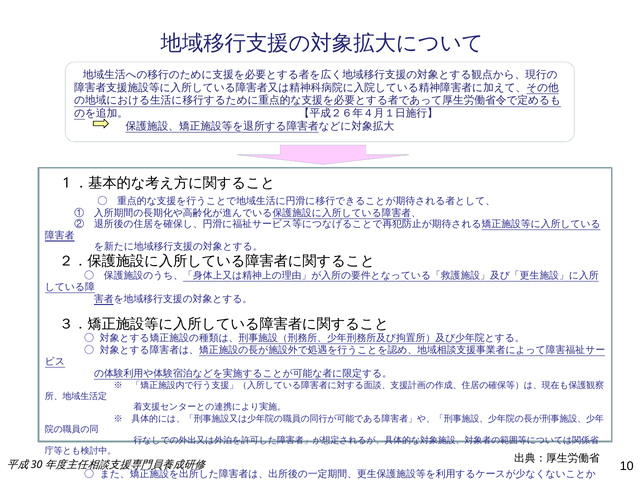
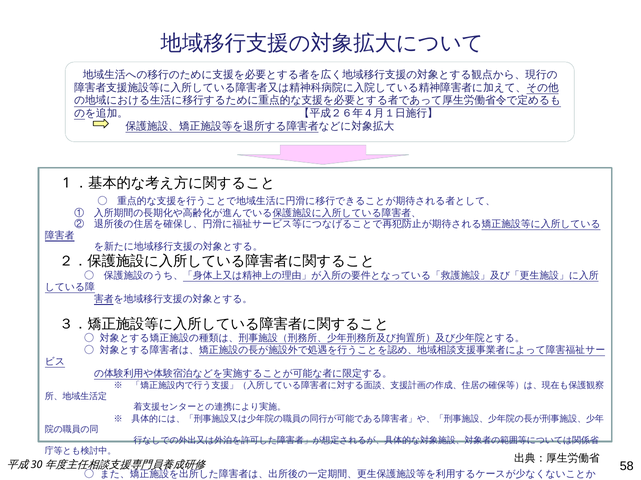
10: 10 -> 58
